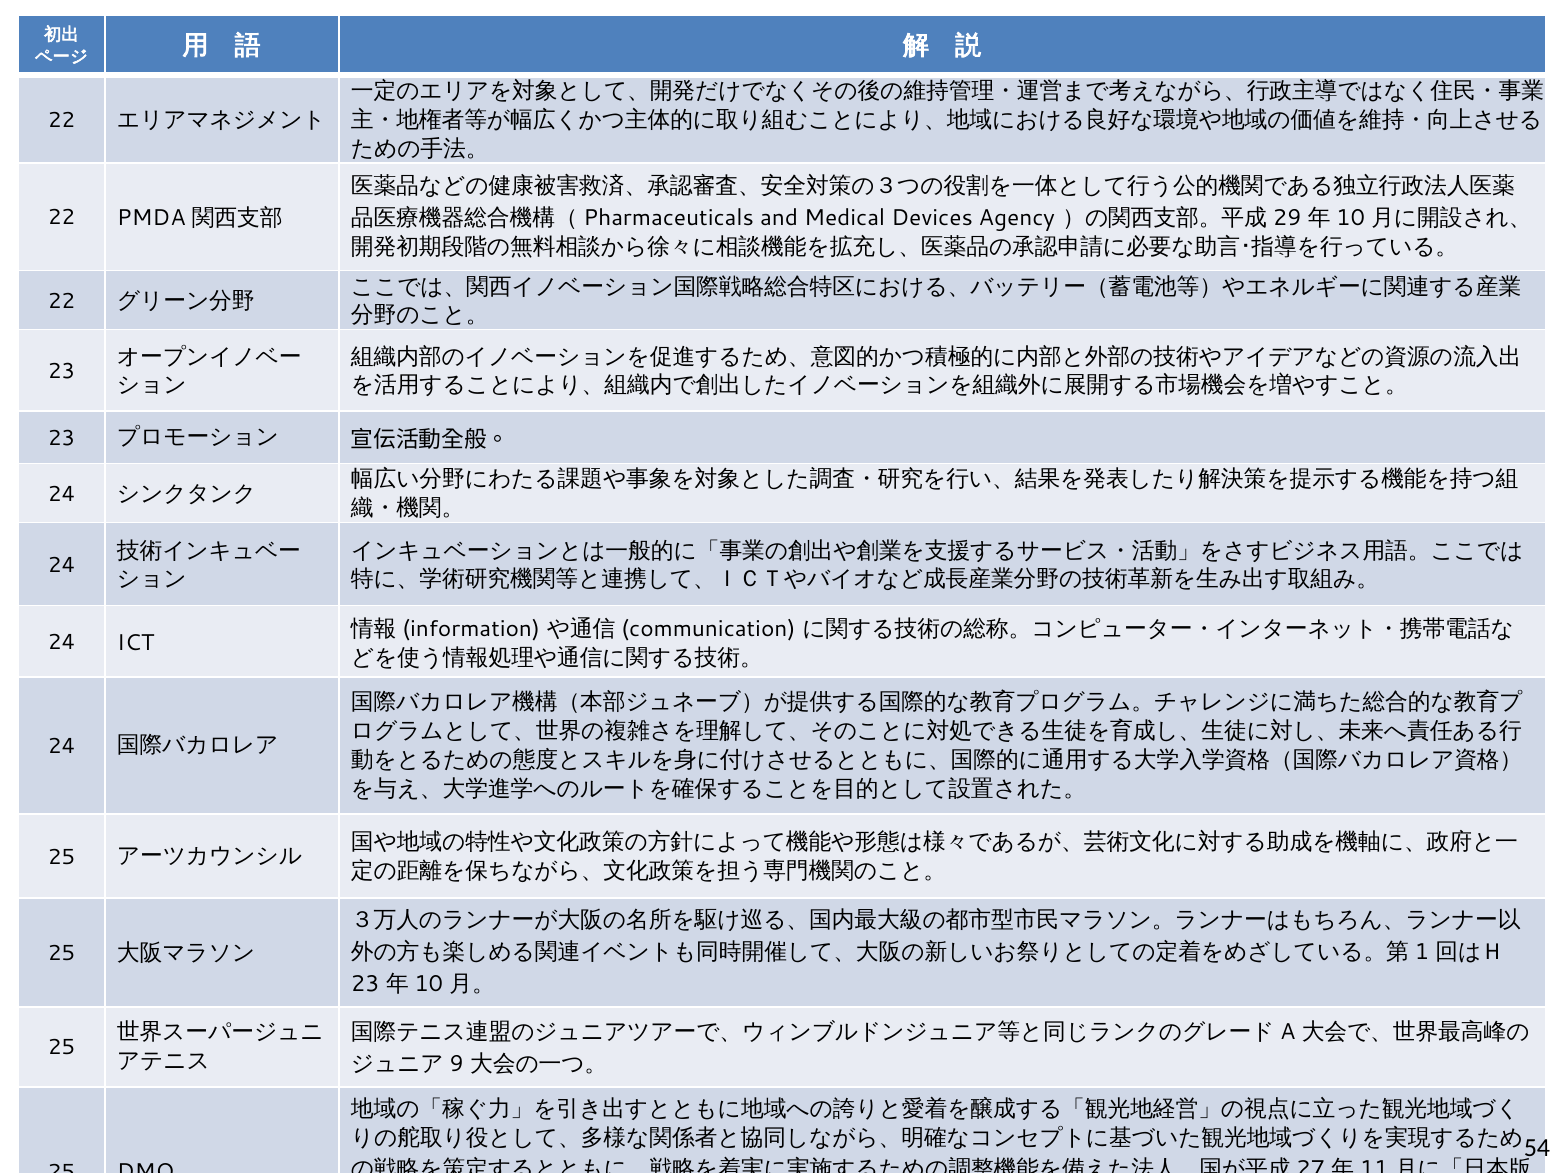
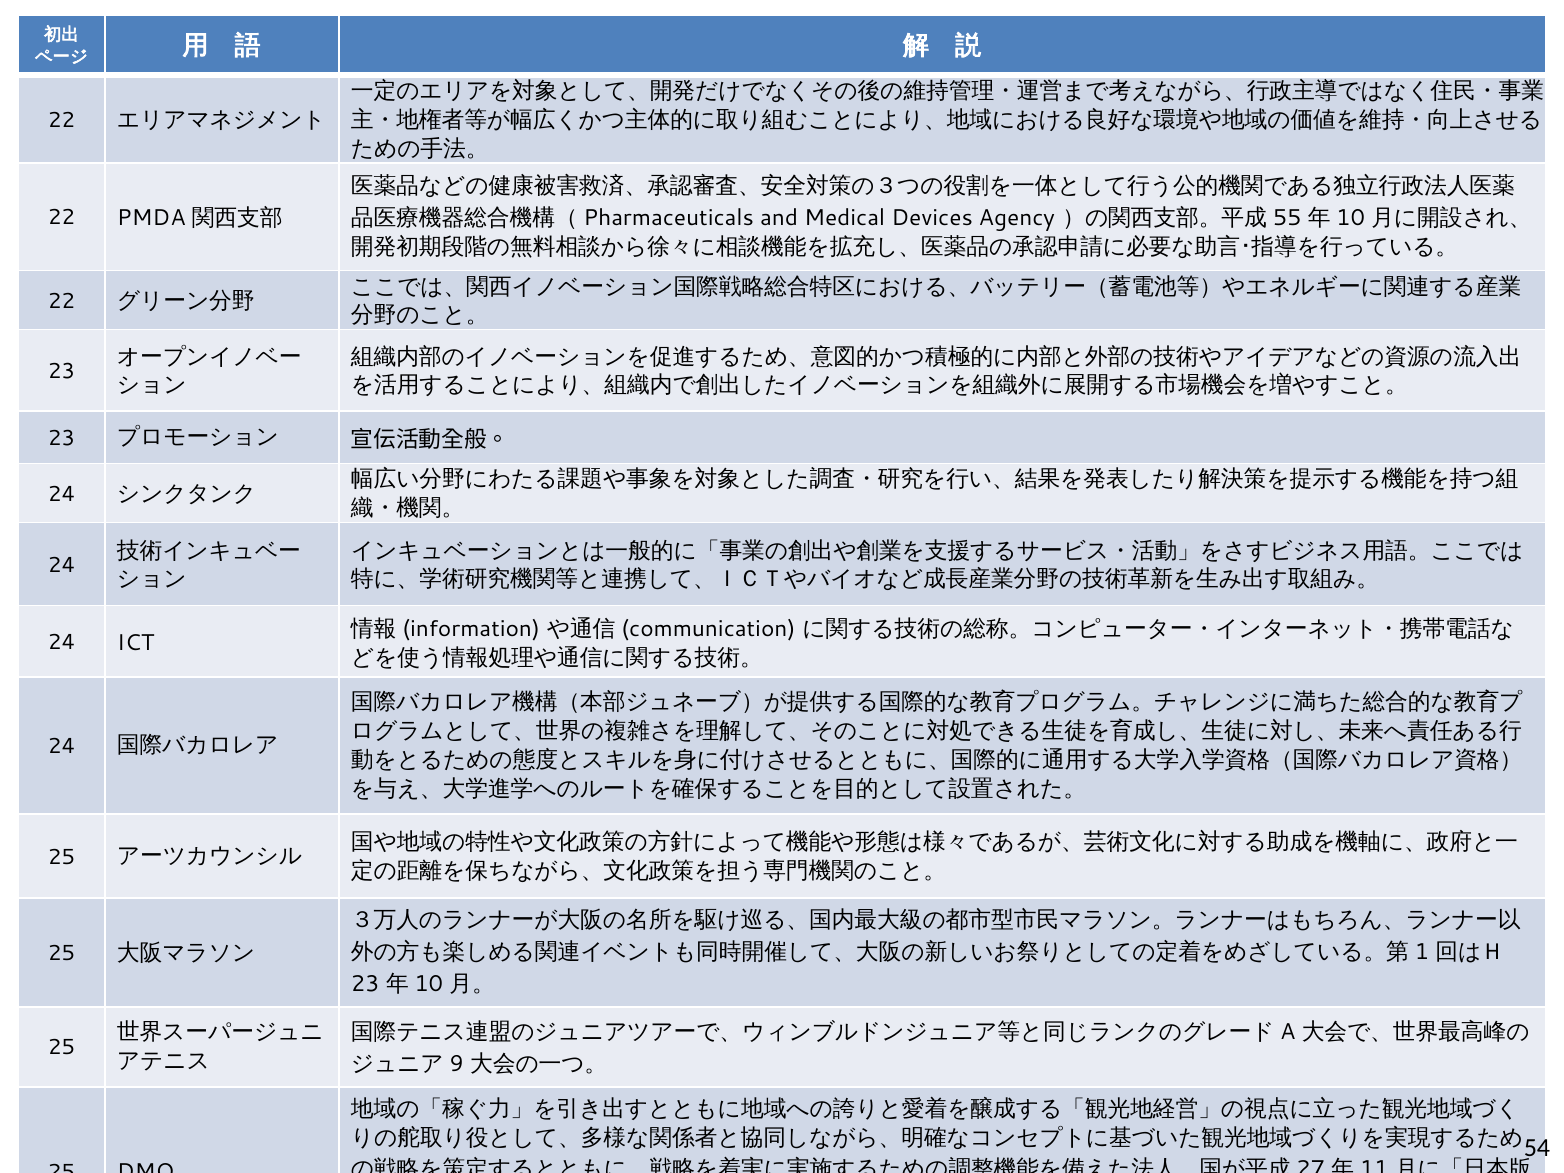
29: 29 -> 55
